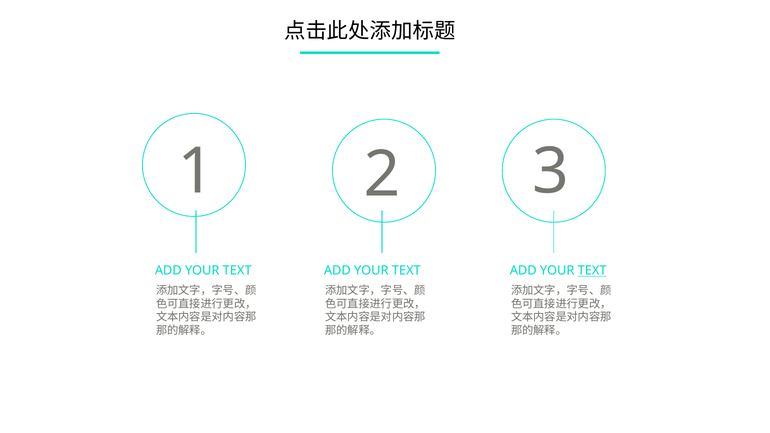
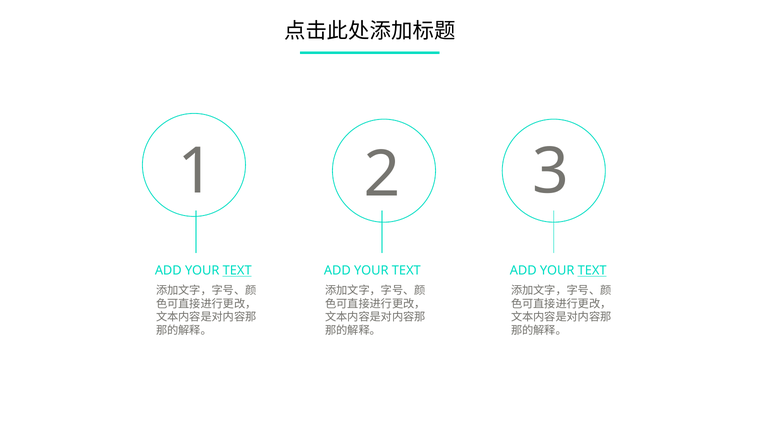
TEXT at (237, 271) underline: none -> present
